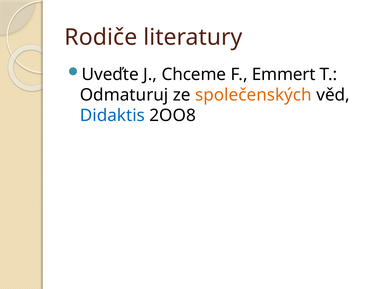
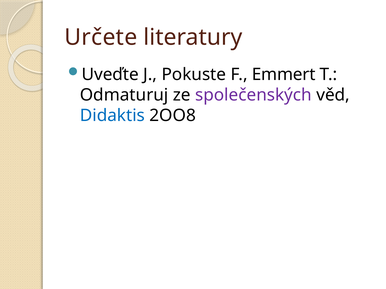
Rodiče: Rodiče -> Určete
Chceme: Chceme -> Pokuste
společenských colour: orange -> purple
